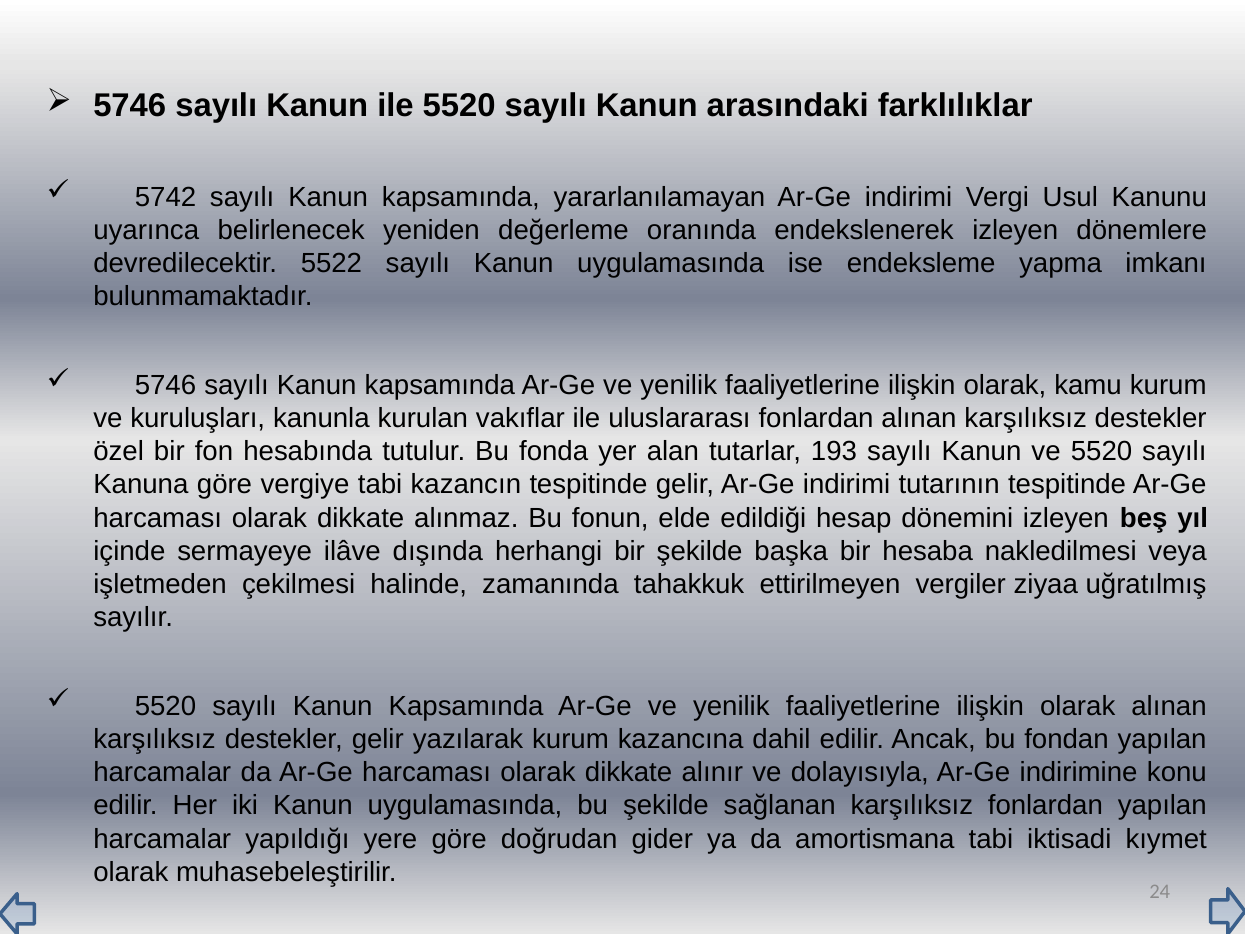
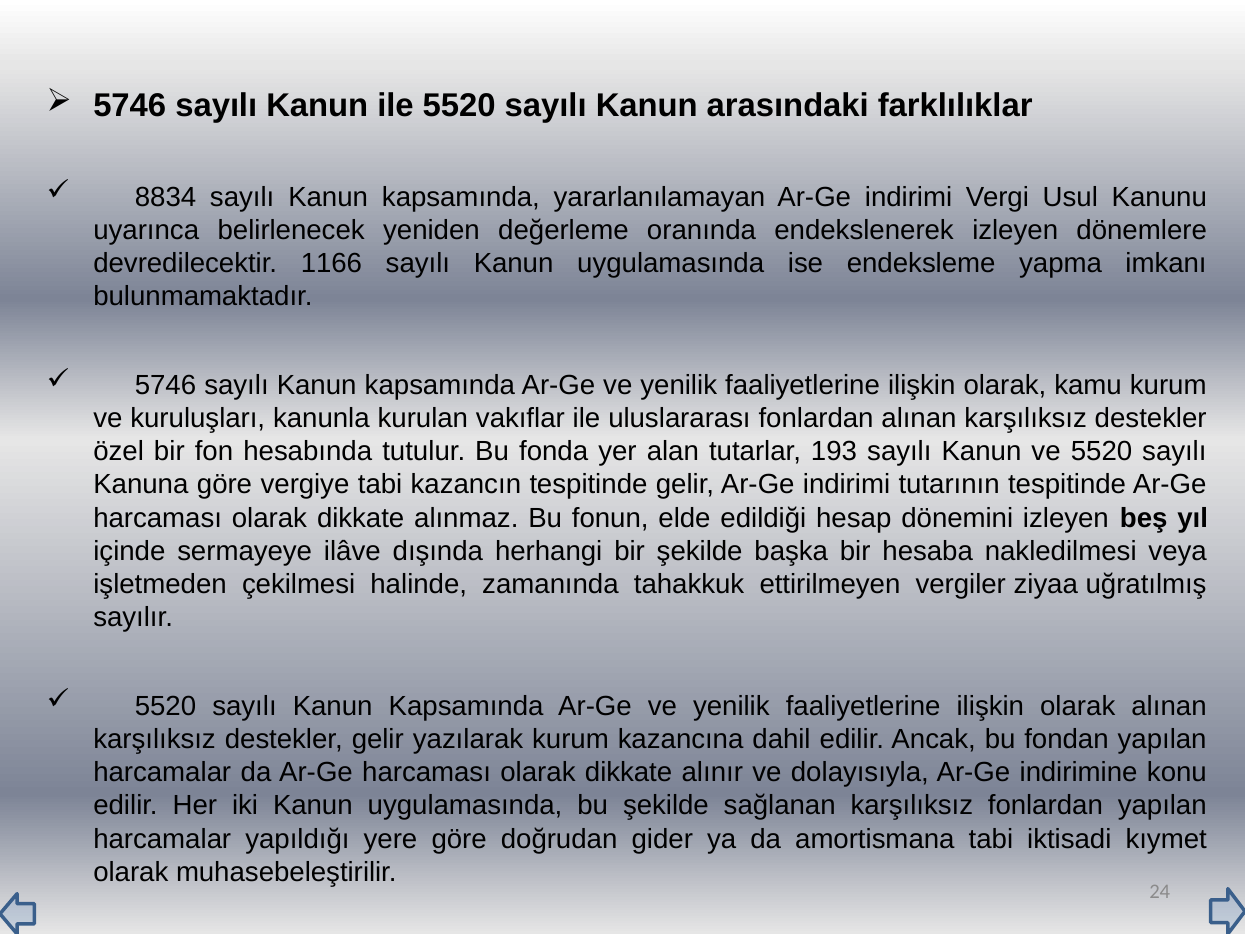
5742: 5742 -> 8834
5522: 5522 -> 1166
